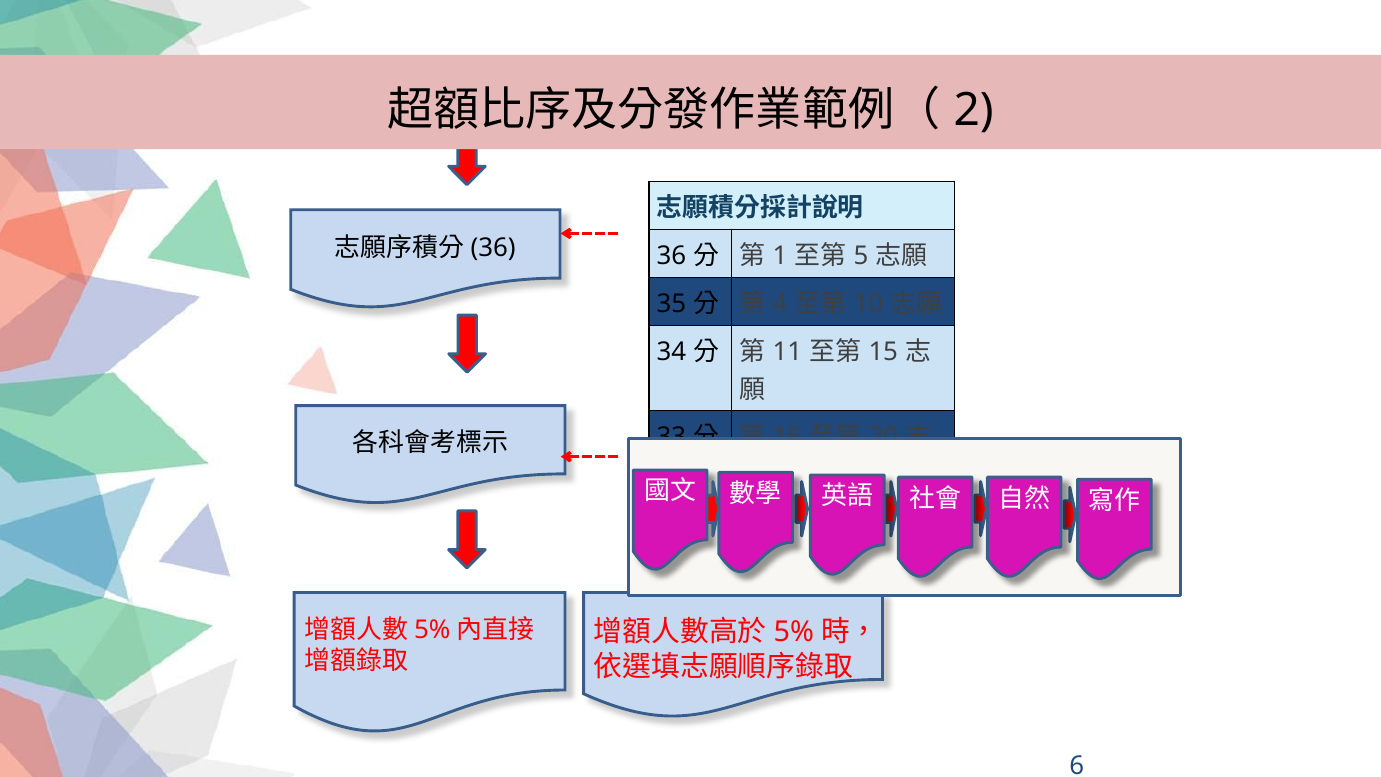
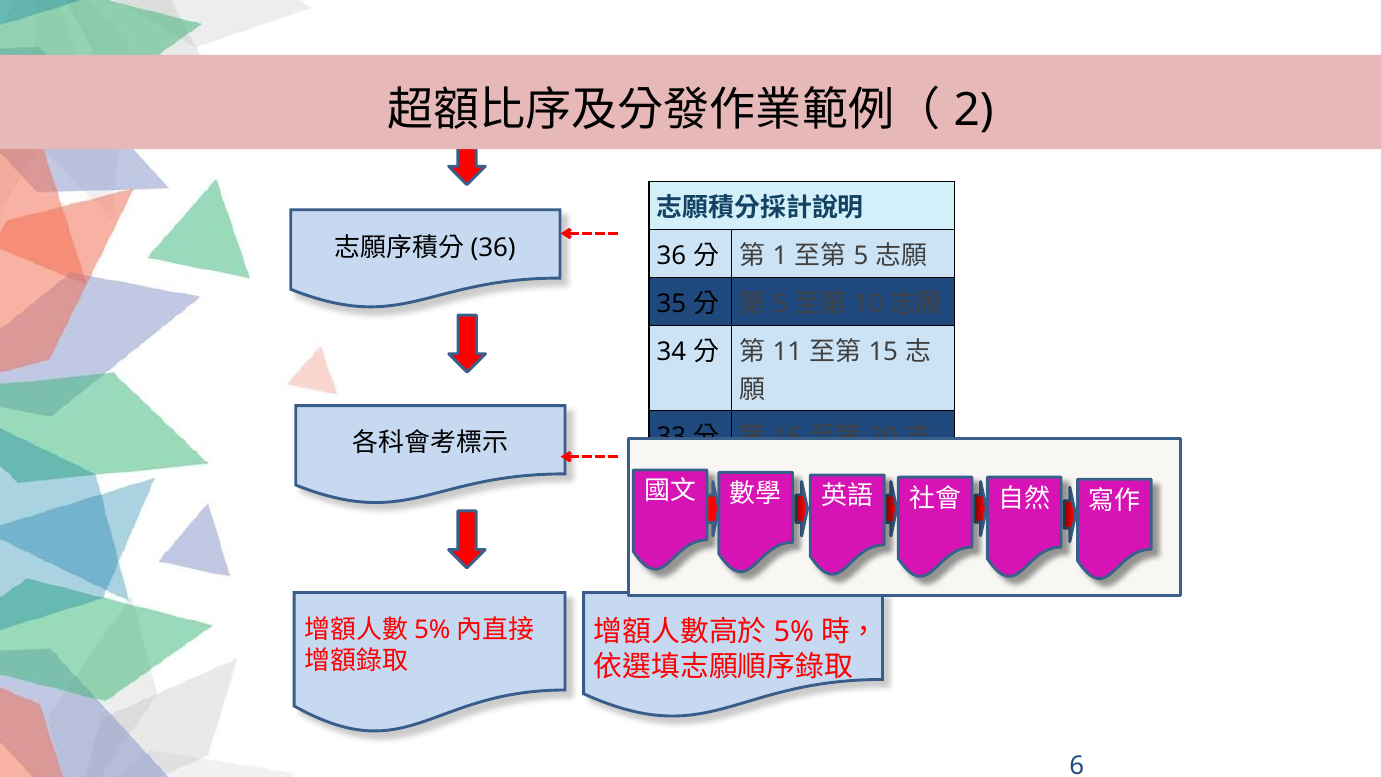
4 at (780, 304): 4 -> 5
